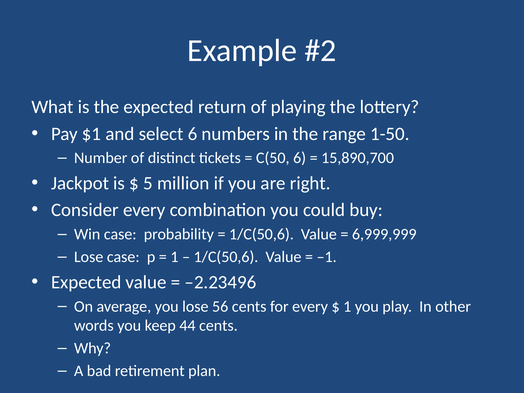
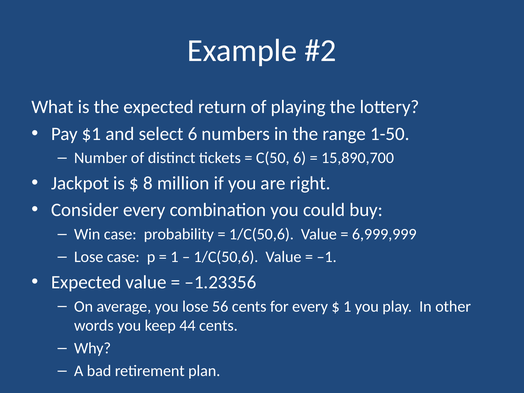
5: 5 -> 8
–2.23496: –2.23496 -> –1.23356
